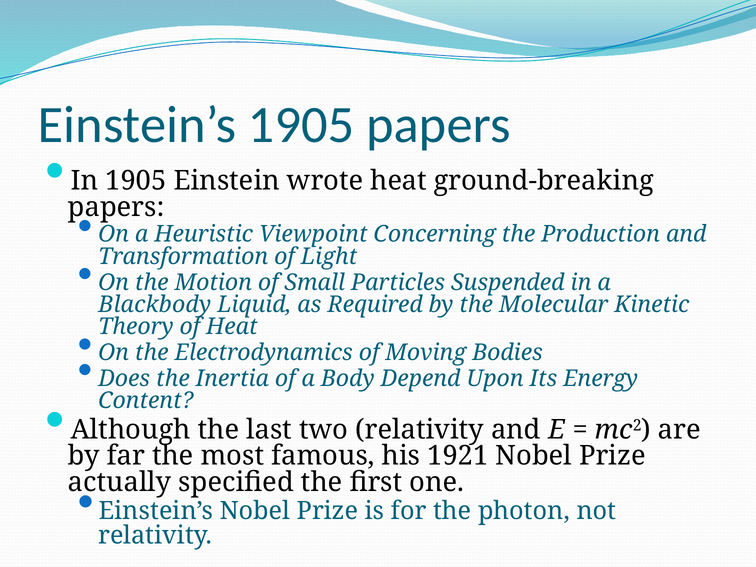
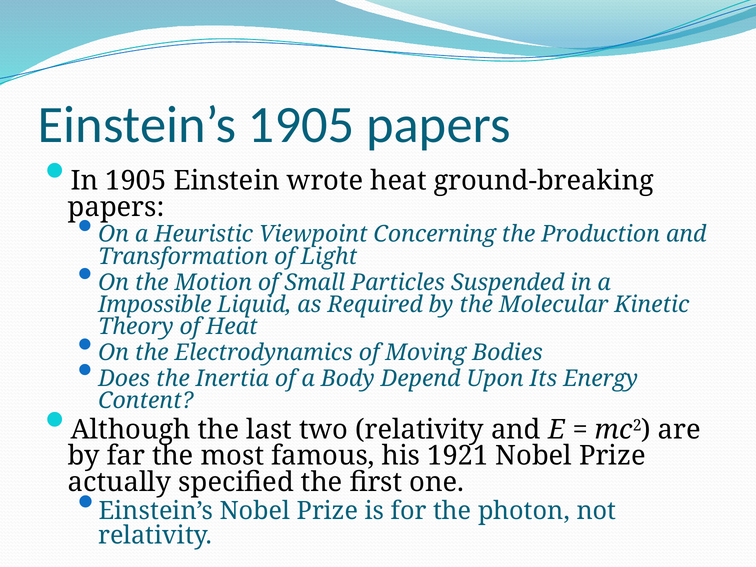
Blackbody: Blackbody -> Impossible
